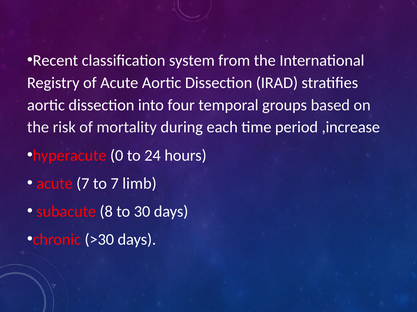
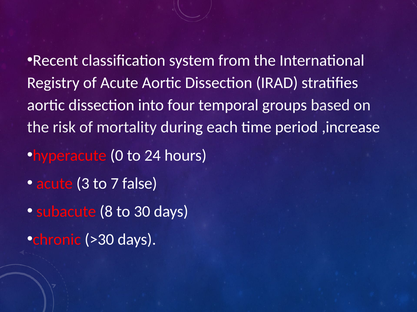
acute 7: 7 -> 3
limb: limb -> false
